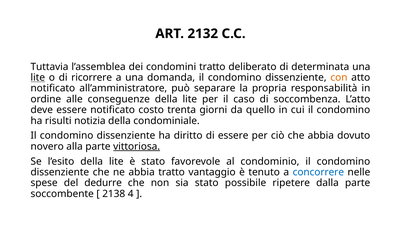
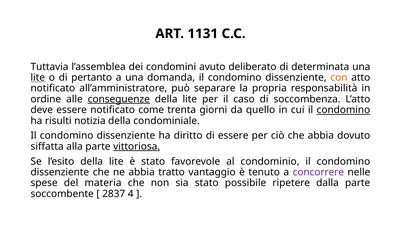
2132: 2132 -> 1131
condomini tratto: tratto -> avuto
ricorrere: ricorrere -> pertanto
conseguenze underline: none -> present
costo: costo -> come
condomino at (343, 110) underline: none -> present
novero: novero -> siffatta
concorrere colour: blue -> purple
dedurre: dedurre -> materia
2138: 2138 -> 2837
